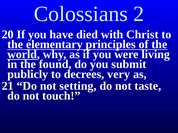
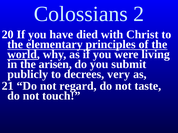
found: found -> arisen
setting: setting -> regard
